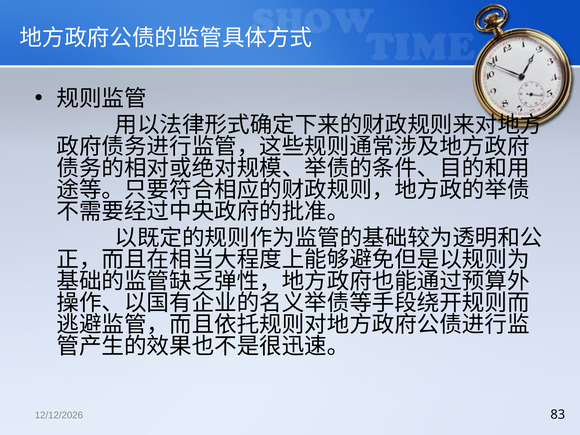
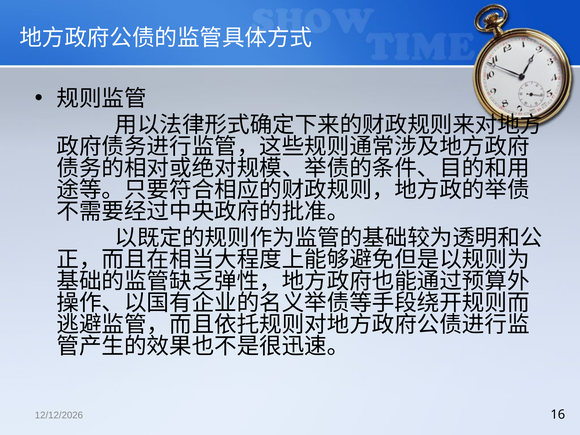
83: 83 -> 16
